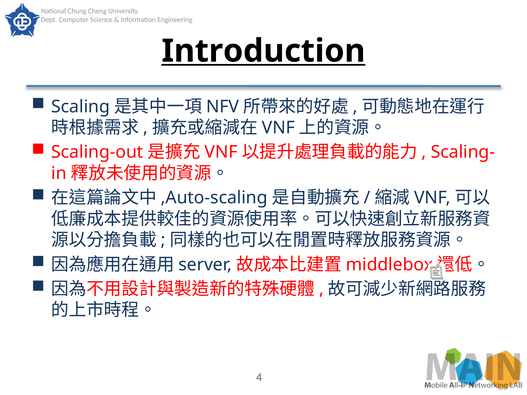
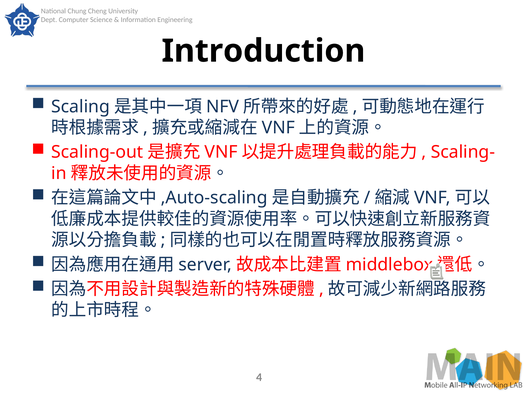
Introduction underline: present -> none
